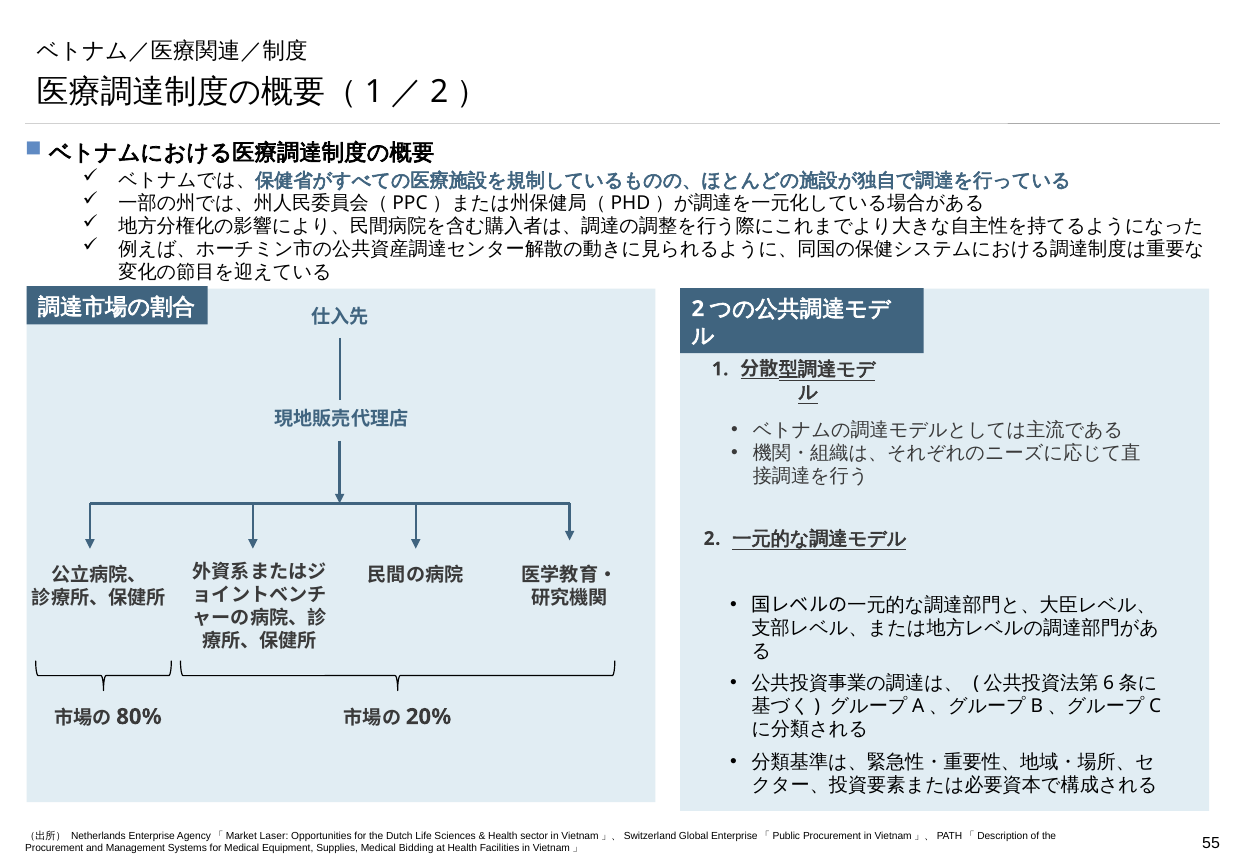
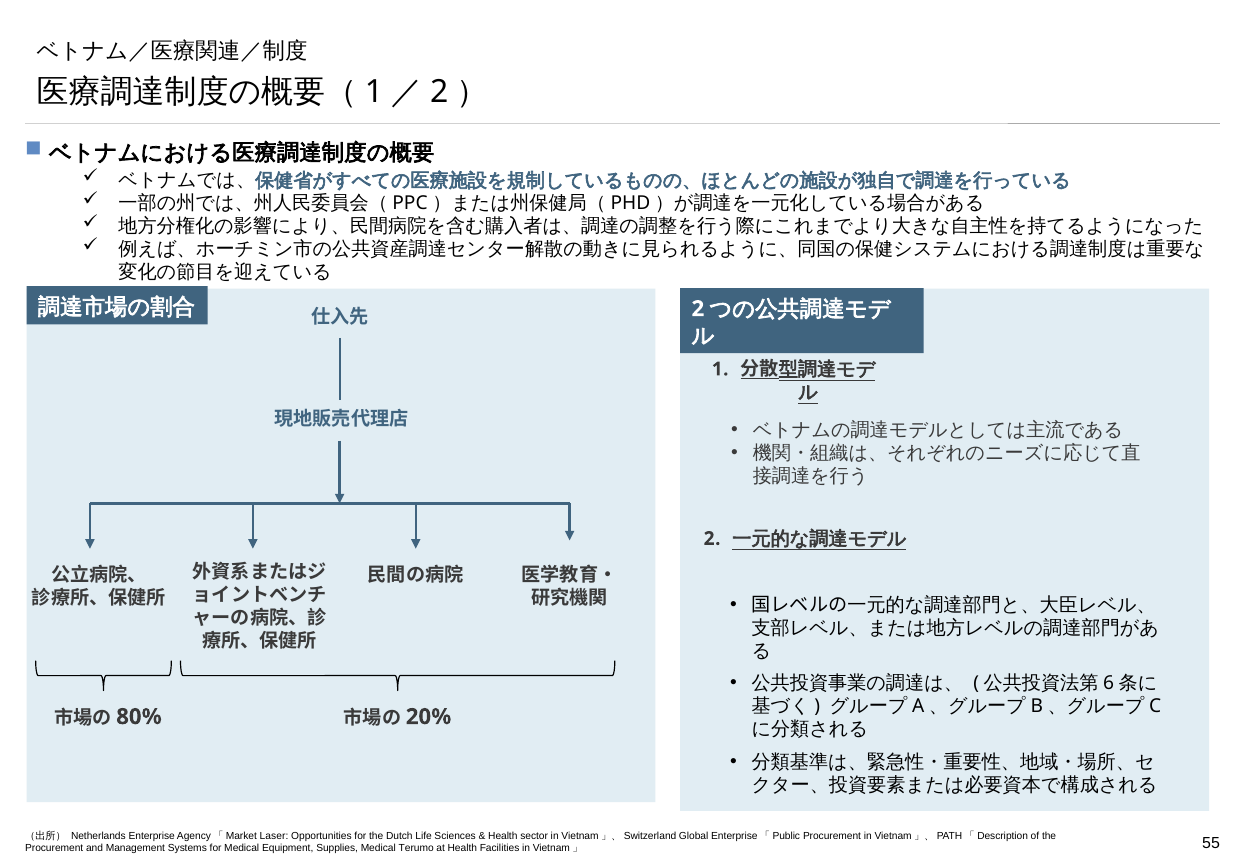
Bidding: Bidding -> Terumo
